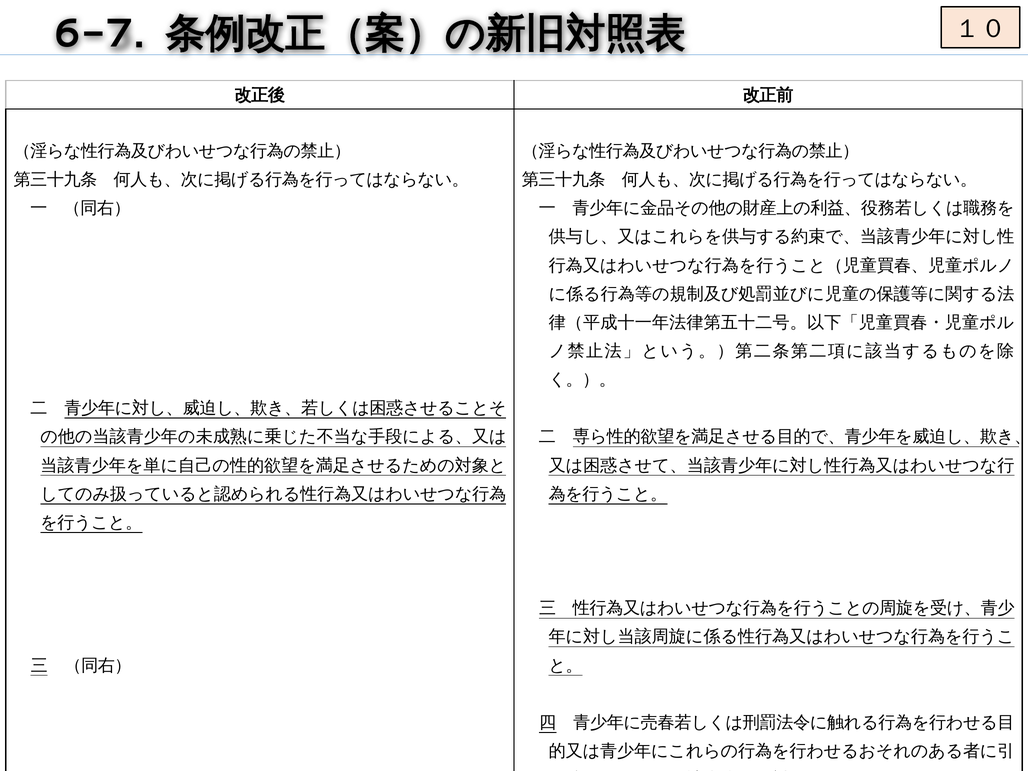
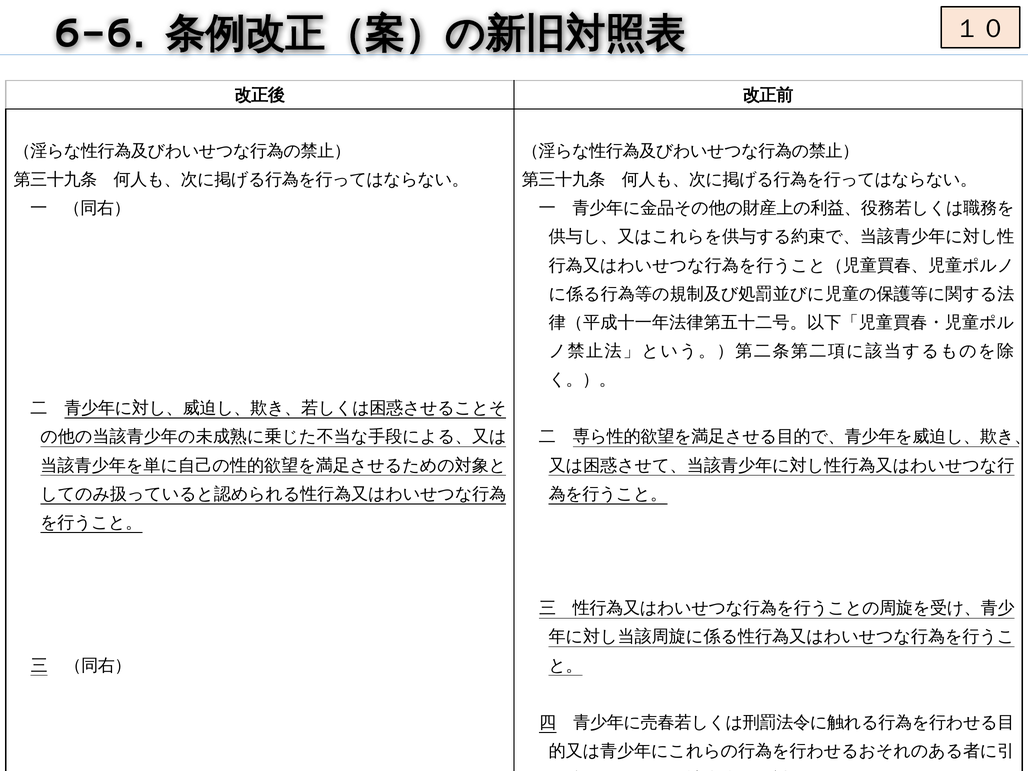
6-7: 6-7 -> 6-6
